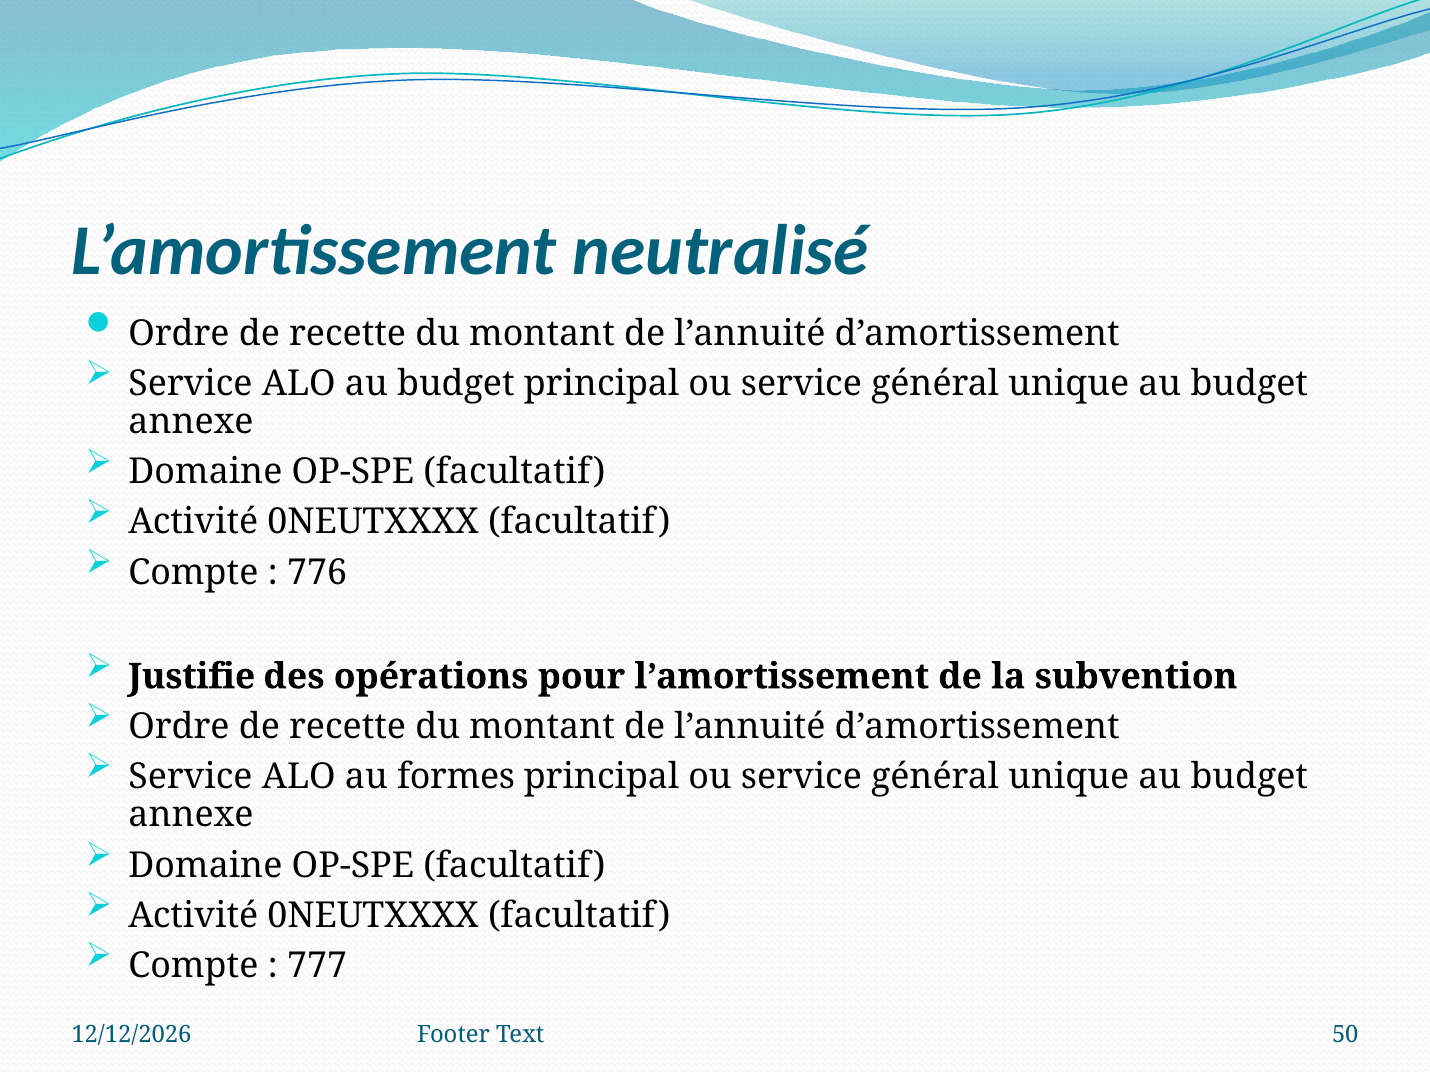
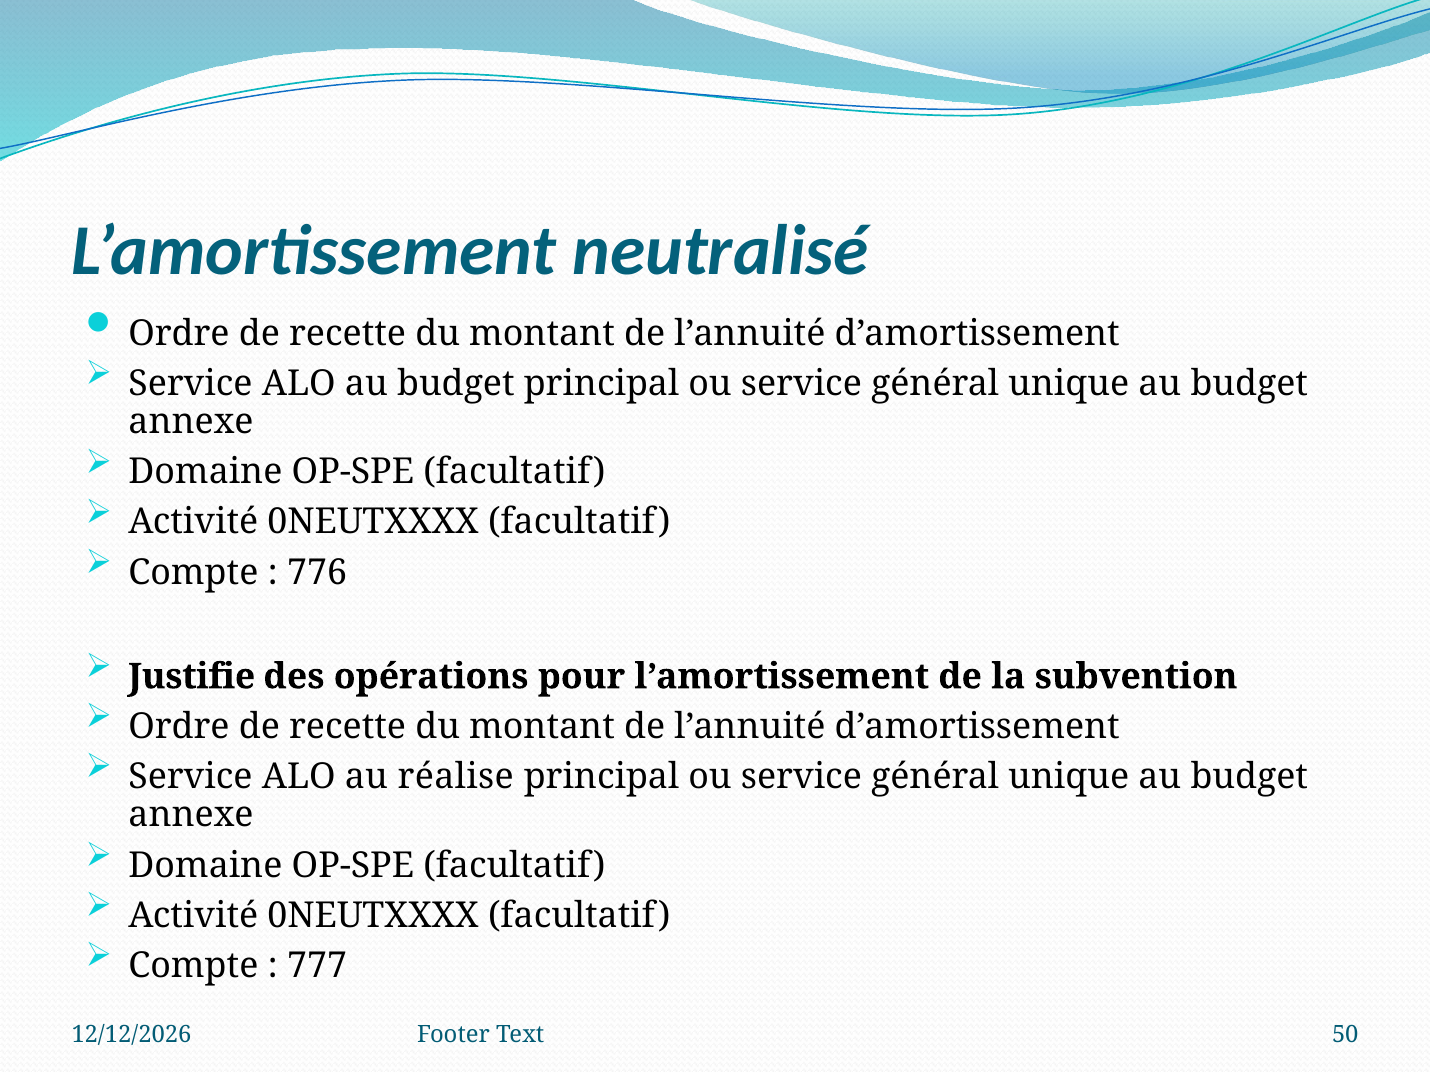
formes: formes -> réalise
